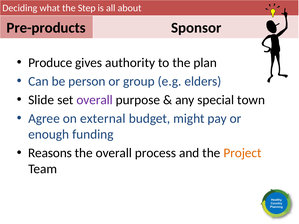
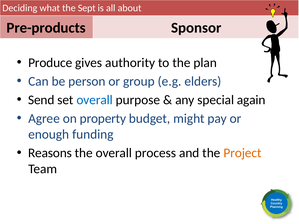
Step: Step -> Sept
Slide: Slide -> Send
overall at (95, 100) colour: purple -> blue
town: town -> again
external: external -> property
